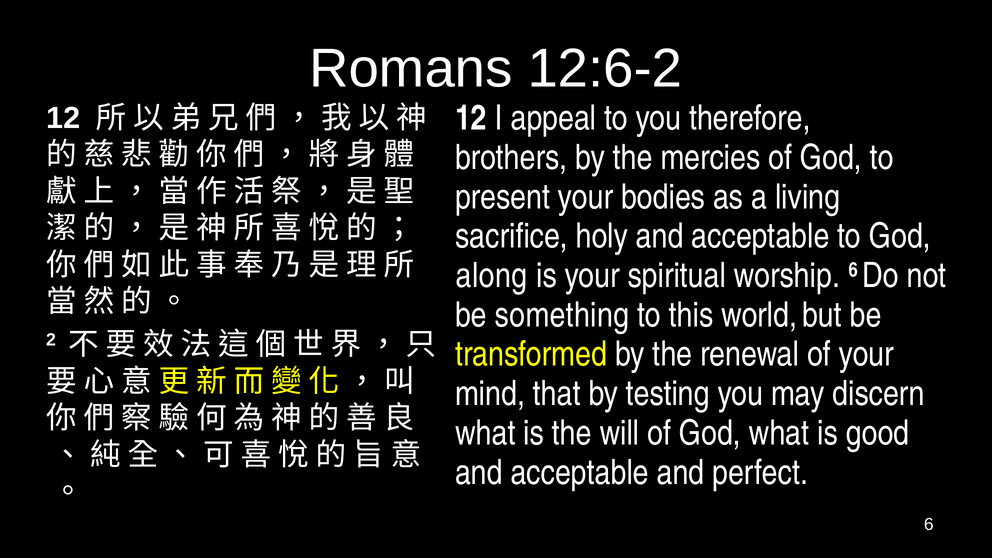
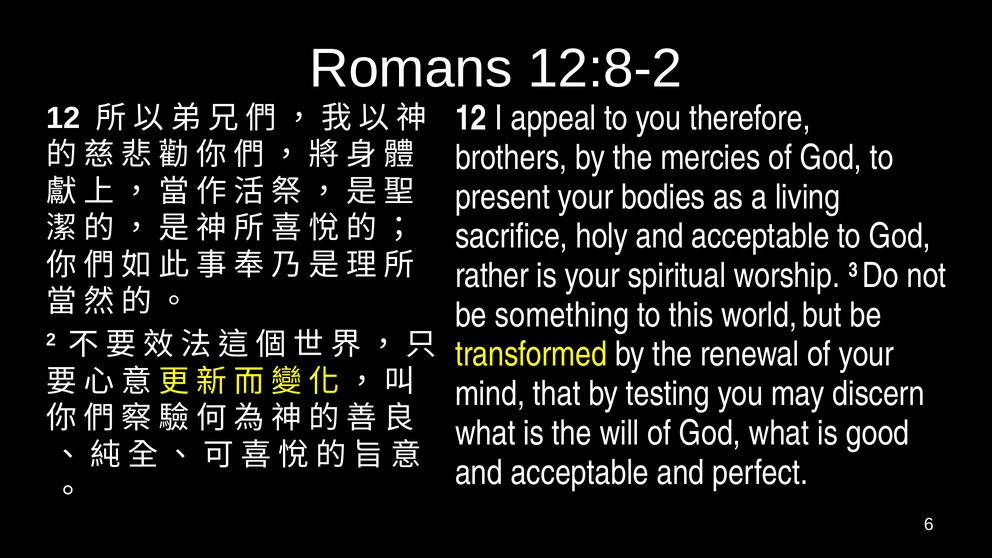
12:6-2: 12:6-2 -> 12:8-2
along: along -> rather
worship 6: 6 -> 3
